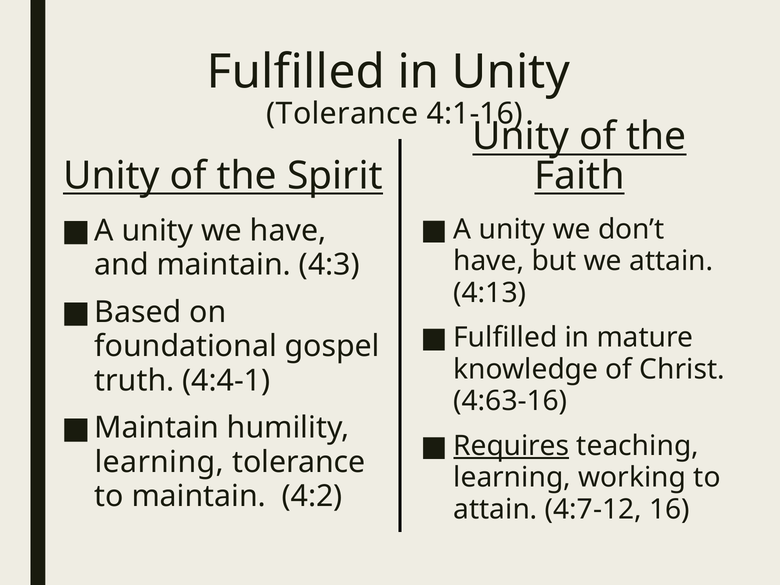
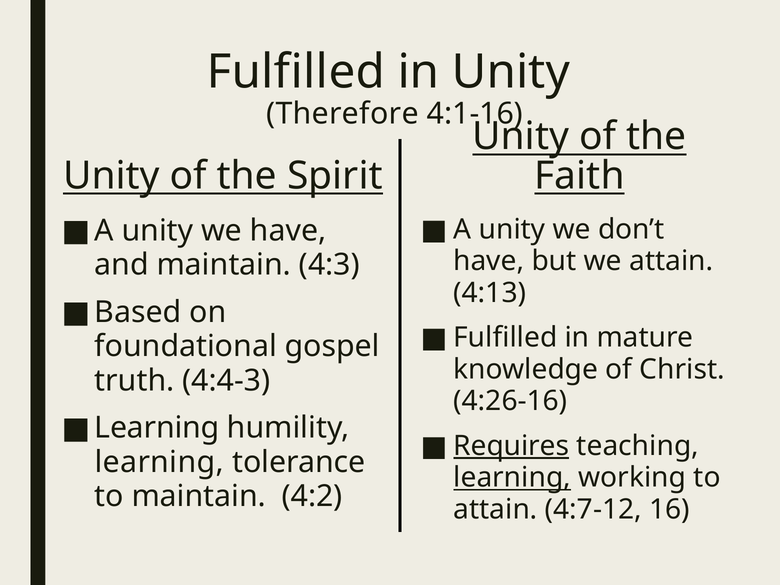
Tolerance at (342, 114): Tolerance -> Therefore
4:4-1: 4:4-1 -> 4:4-3
4:63-16: 4:63-16 -> 4:26-16
Maintain at (157, 428): Maintain -> Learning
learning at (512, 478) underline: none -> present
